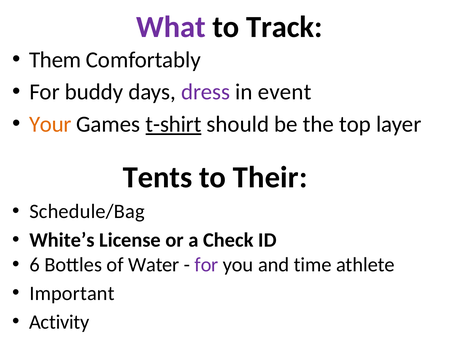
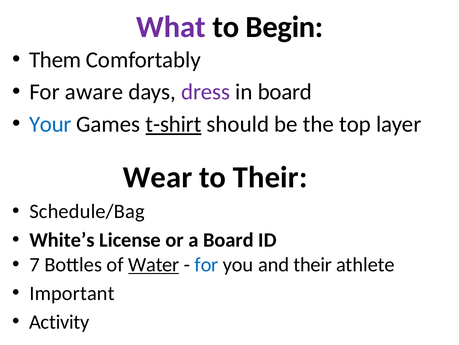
Track: Track -> Begin
buddy: buddy -> aware
in event: event -> board
Your colour: orange -> blue
Tents: Tents -> Wear
a Check: Check -> Board
6: 6 -> 7
Water underline: none -> present
for at (207, 264) colour: purple -> blue
and time: time -> their
